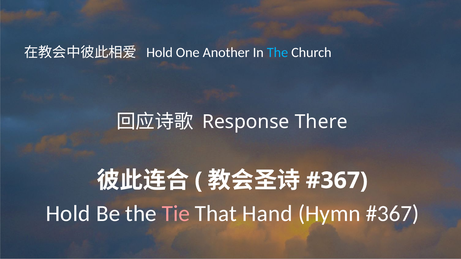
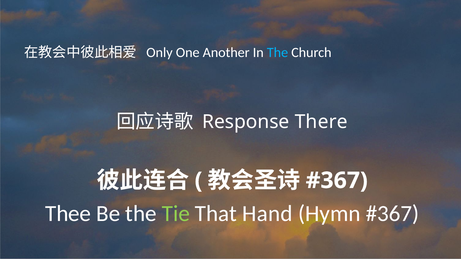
Hold at (160, 53): Hold -> Only
Hold at (68, 214): Hold -> Thee
Tie colour: pink -> light green
